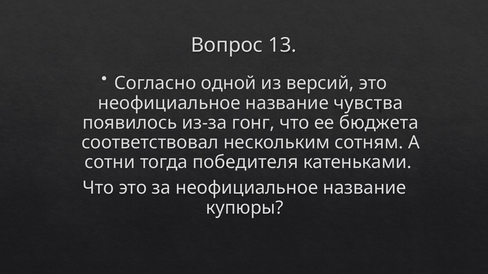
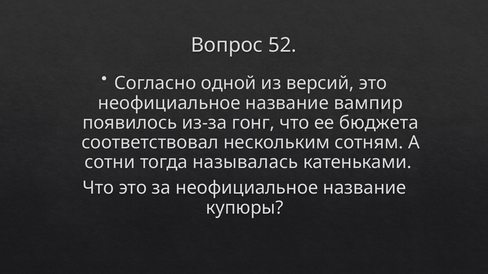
13: 13 -> 52
чувства: чувства -> вампир
победителя: победителя -> называлась
